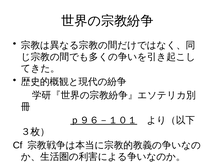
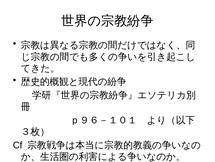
ｐ９６－１０１ underline: present -> none
